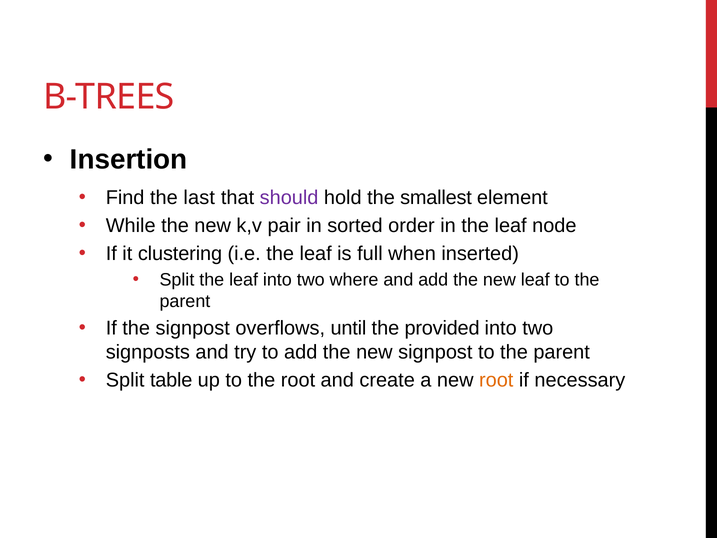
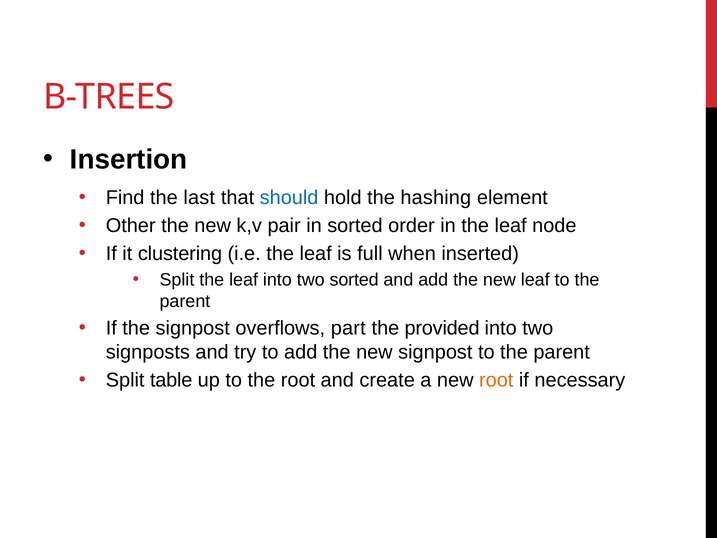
should colour: purple -> blue
smallest: smallest -> hashing
While: While -> Other
two where: where -> sorted
until: until -> part
